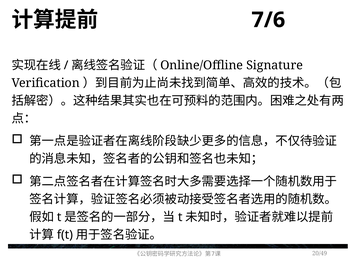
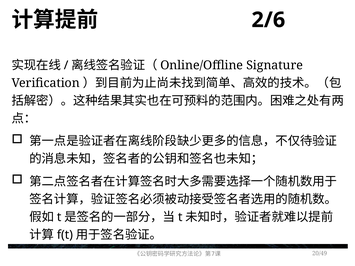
7/6: 7/6 -> 2/6
